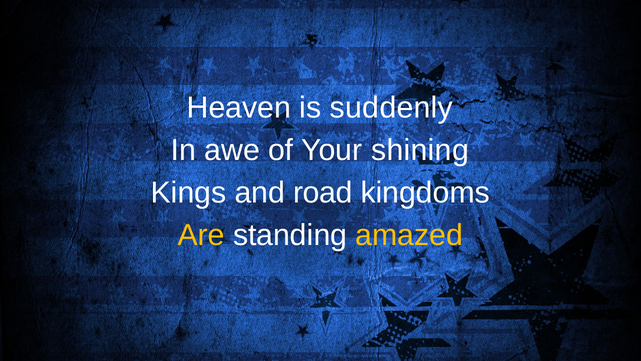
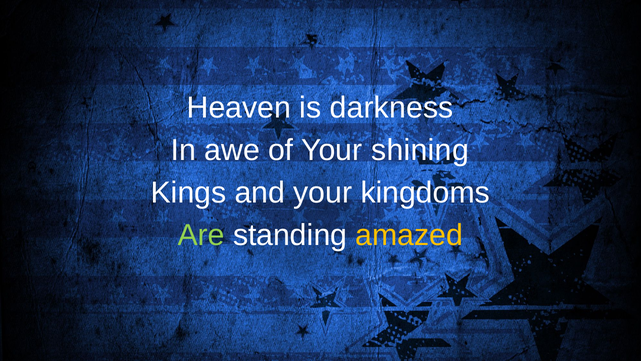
suddenly: suddenly -> darkness
and road: road -> your
Are colour: yellow -> light green
